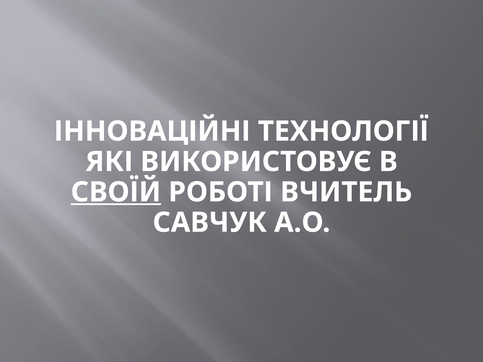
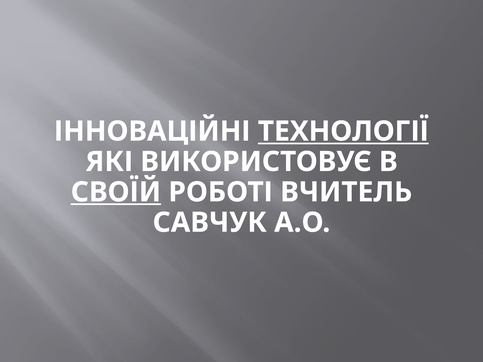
ТЕХНОЛОГІЇ underline: none -> present
